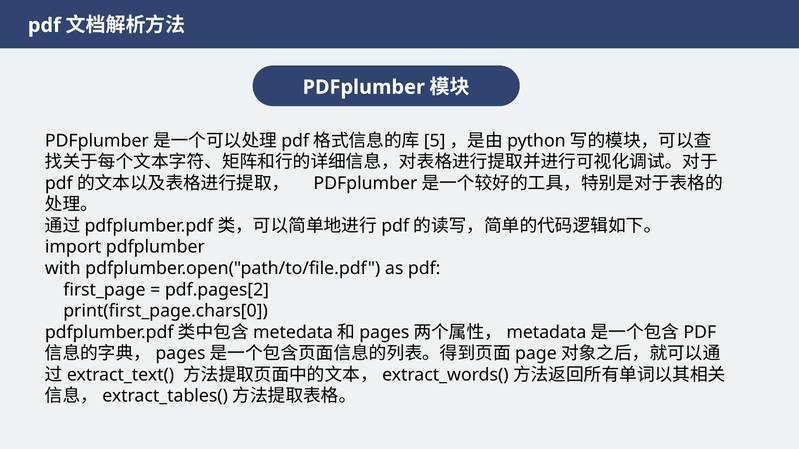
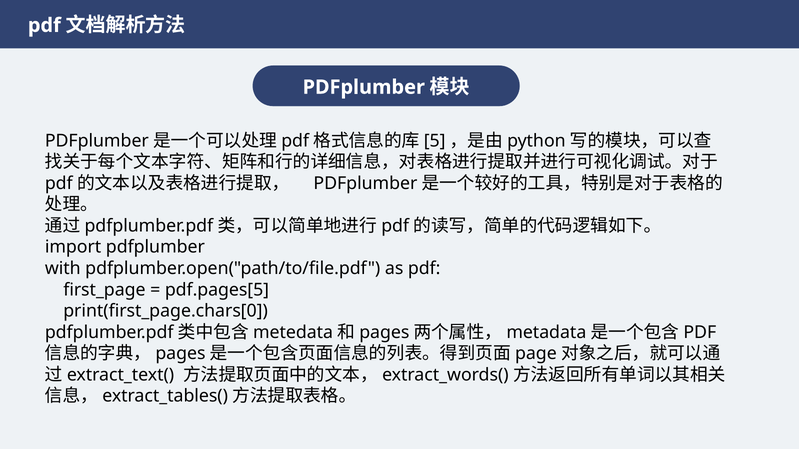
pdf.pages[2: pdf.pages[2 -> pdf.pages[5
